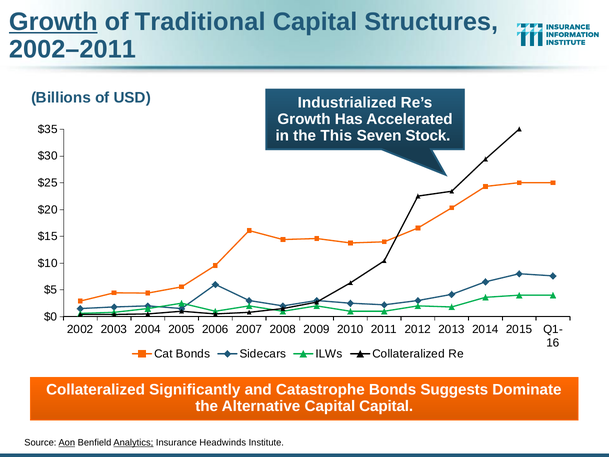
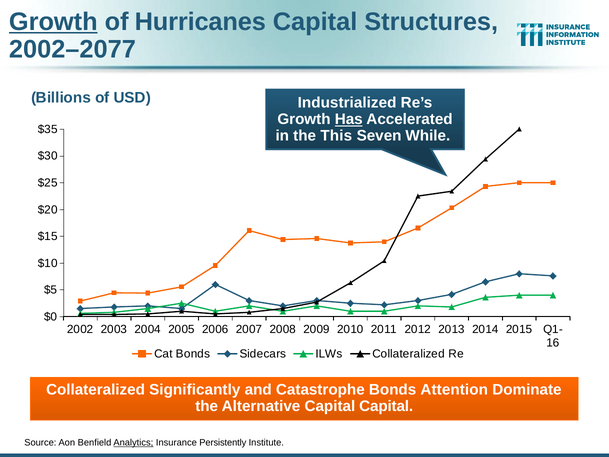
Traditional: Traditional -> Hurricanes
2002–2011: 2002–2011 -> 2002–2077
Has underline: none -> present
Stock: Stock -> While
Suggests: Suggests -> Attention
Aon underline: present -> none
Headwinds: Headwinds -> Persistently
